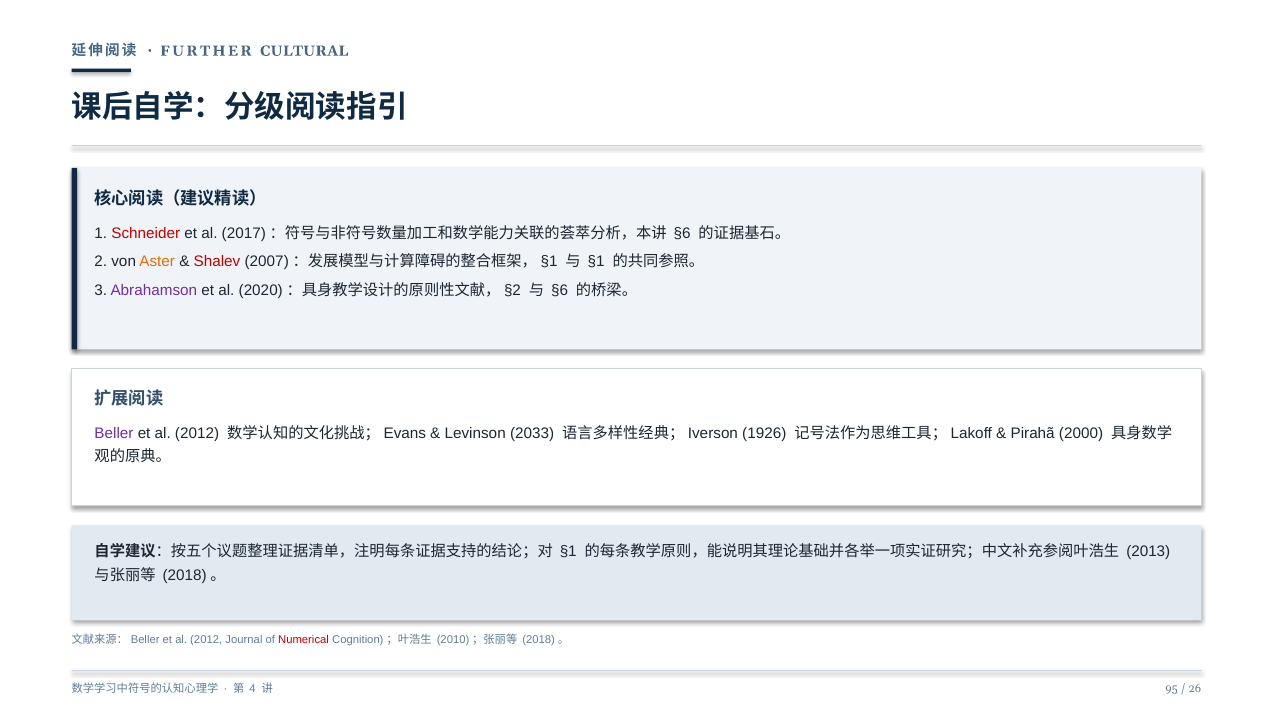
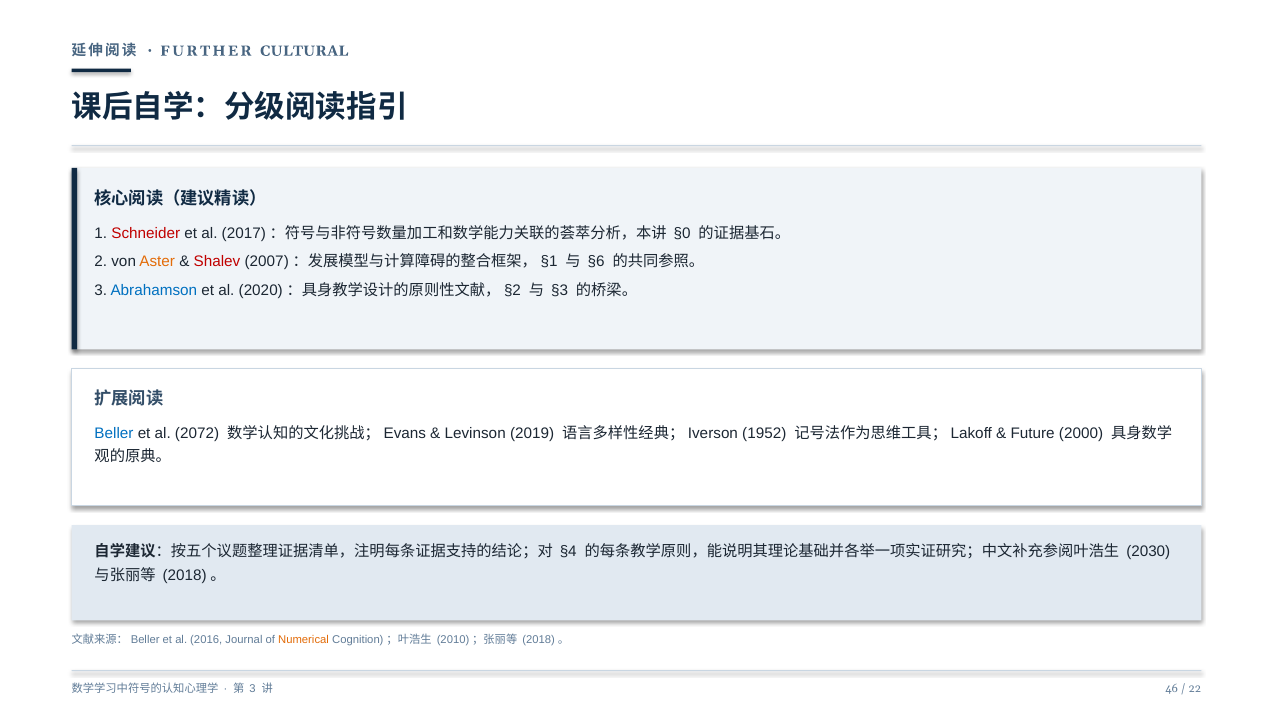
§6 at (682, 233): §6 -> §0
§1 at (596, 262): §1 -> §6
Abrahamson colour: purple -> blue
§6 at (560, 290): §6 -> §3
Beller colour: purple -> blue
2012 at (197, 433): 2012 -> 2072
2033: 2033 -> 2019
1926: 1926 -> 1952
Pirahã: Pirahã -> Future
§1 at (568, 552): §1 -> §4
2013: 2013 -> 2030
2012 at (206, 640): 2012 -> 2016
Numerical colour: red -> orange
4 at (253, 689): 4 -> 3
95: 95 -> 46
26: 26 -> 22
